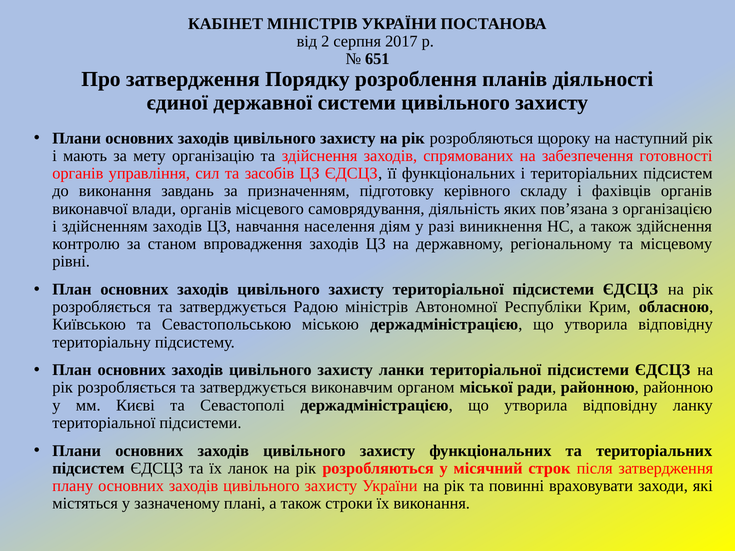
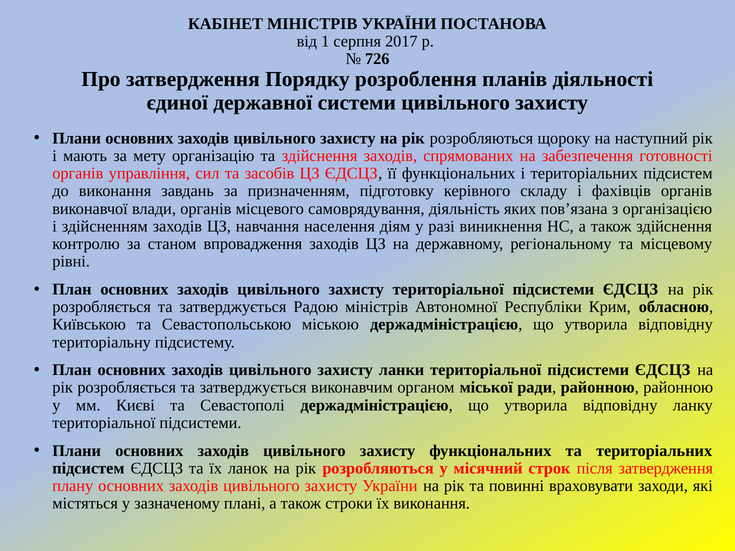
2: 2 -> 1
651: 651 -> 726
